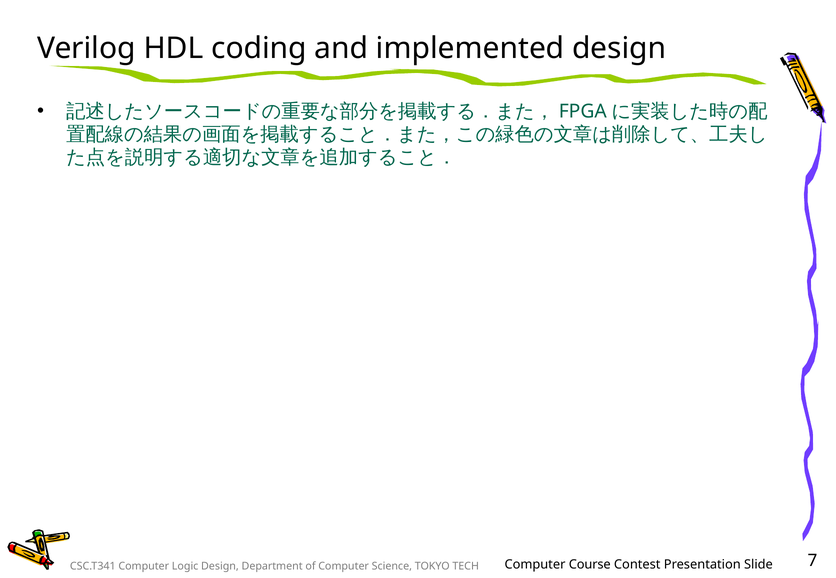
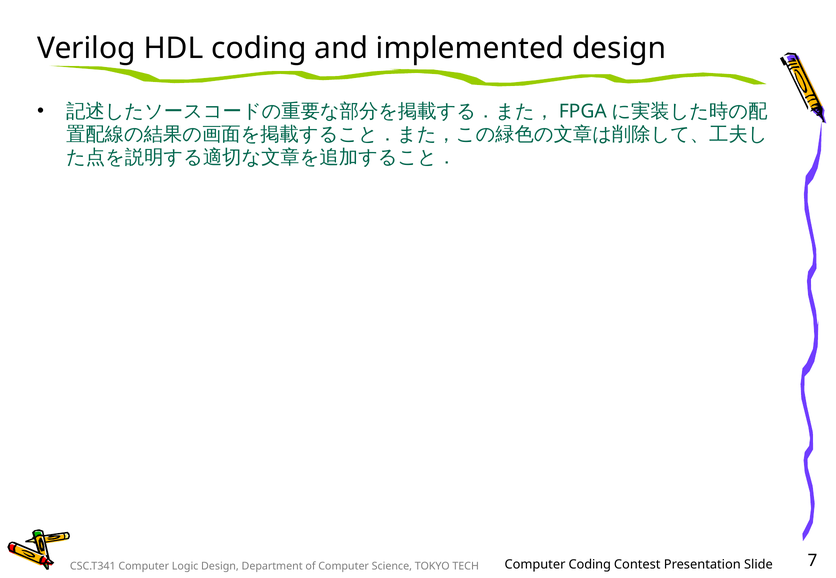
Computer Course: Course -> Coding
